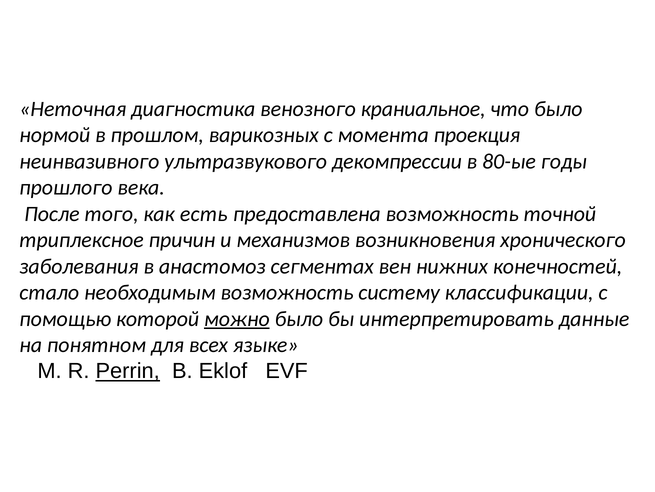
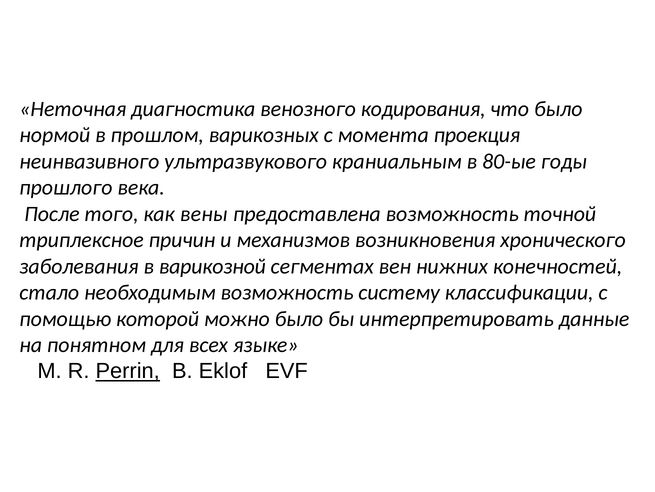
краниальное: краниальное -> кодирования
декомпрессии: декомпрессии -> краниальным
есть: есть -> вены
анастомоз: анастомоз -> варикозной
можно underline: present -> none
